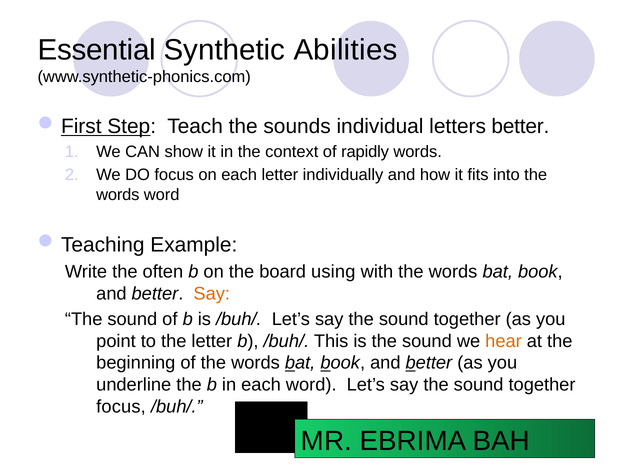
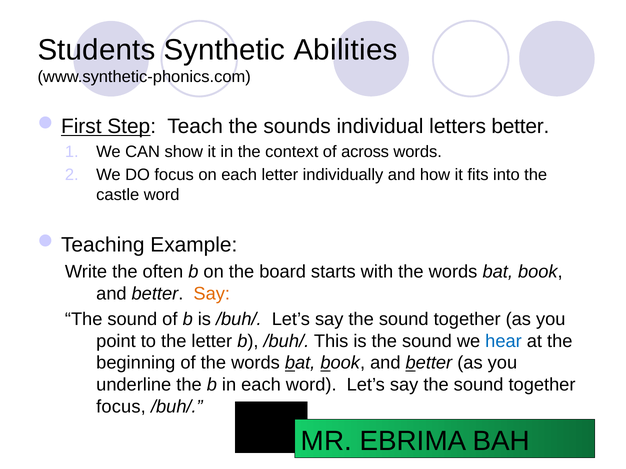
Essential: Essential -> Students
rapidly: rapidly -> across
words at (118, 195): words -> castle
using: using -> starts
hear colour: orange -> blue
